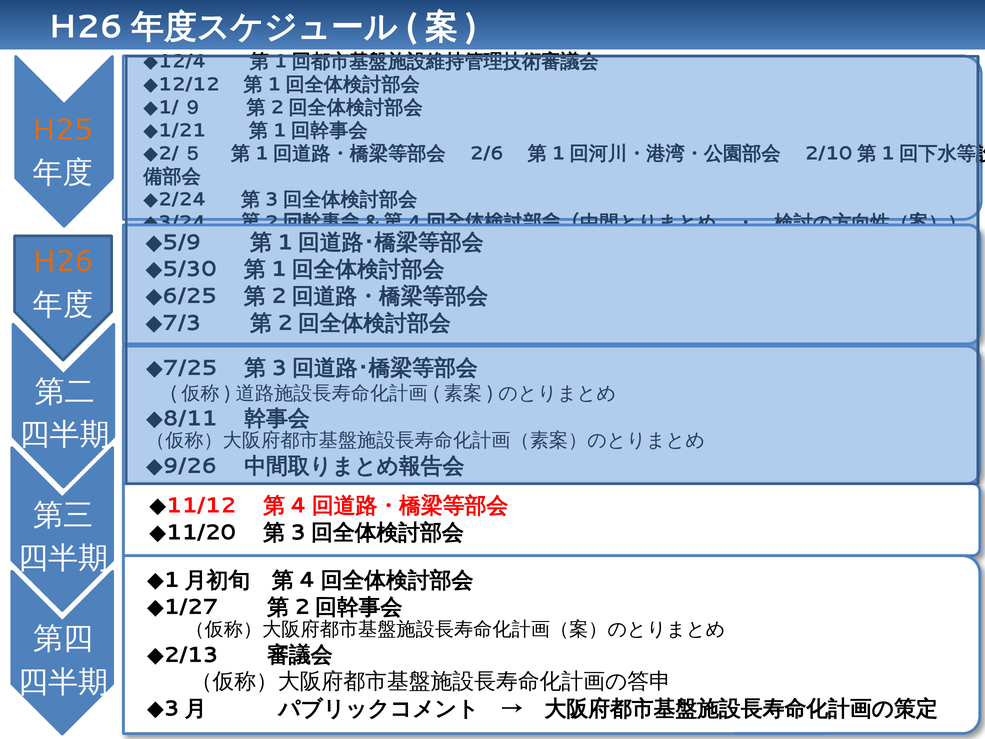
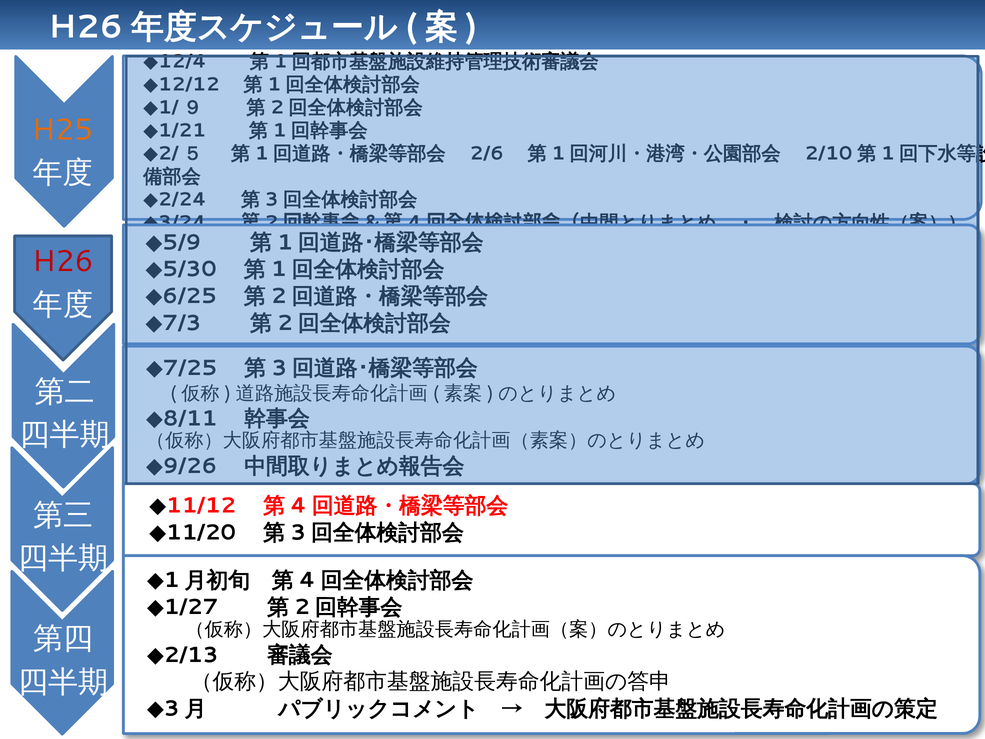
H26 colour: orange -> red
